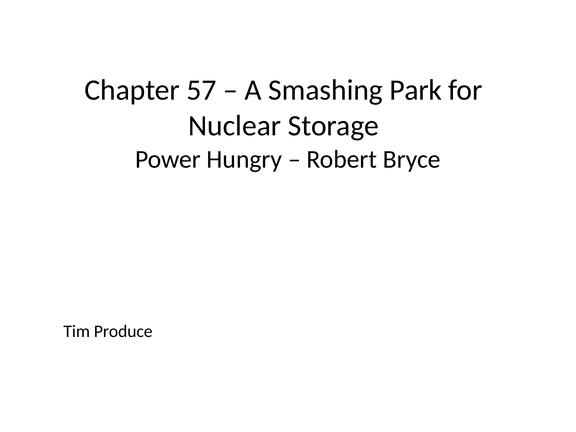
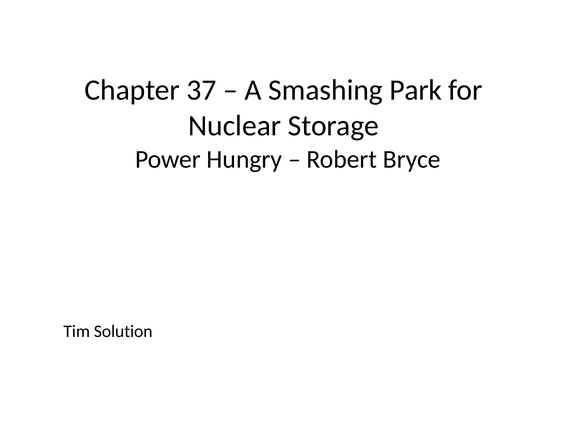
57: 57 -> 37
Produce: Produce -> Solution
